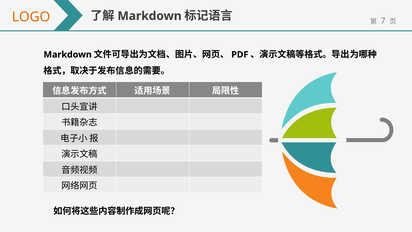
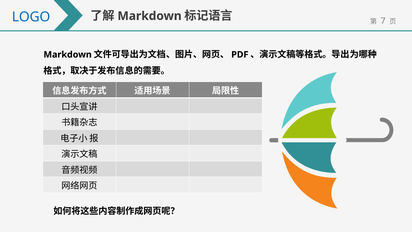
LOGO colour: orange -> blue
